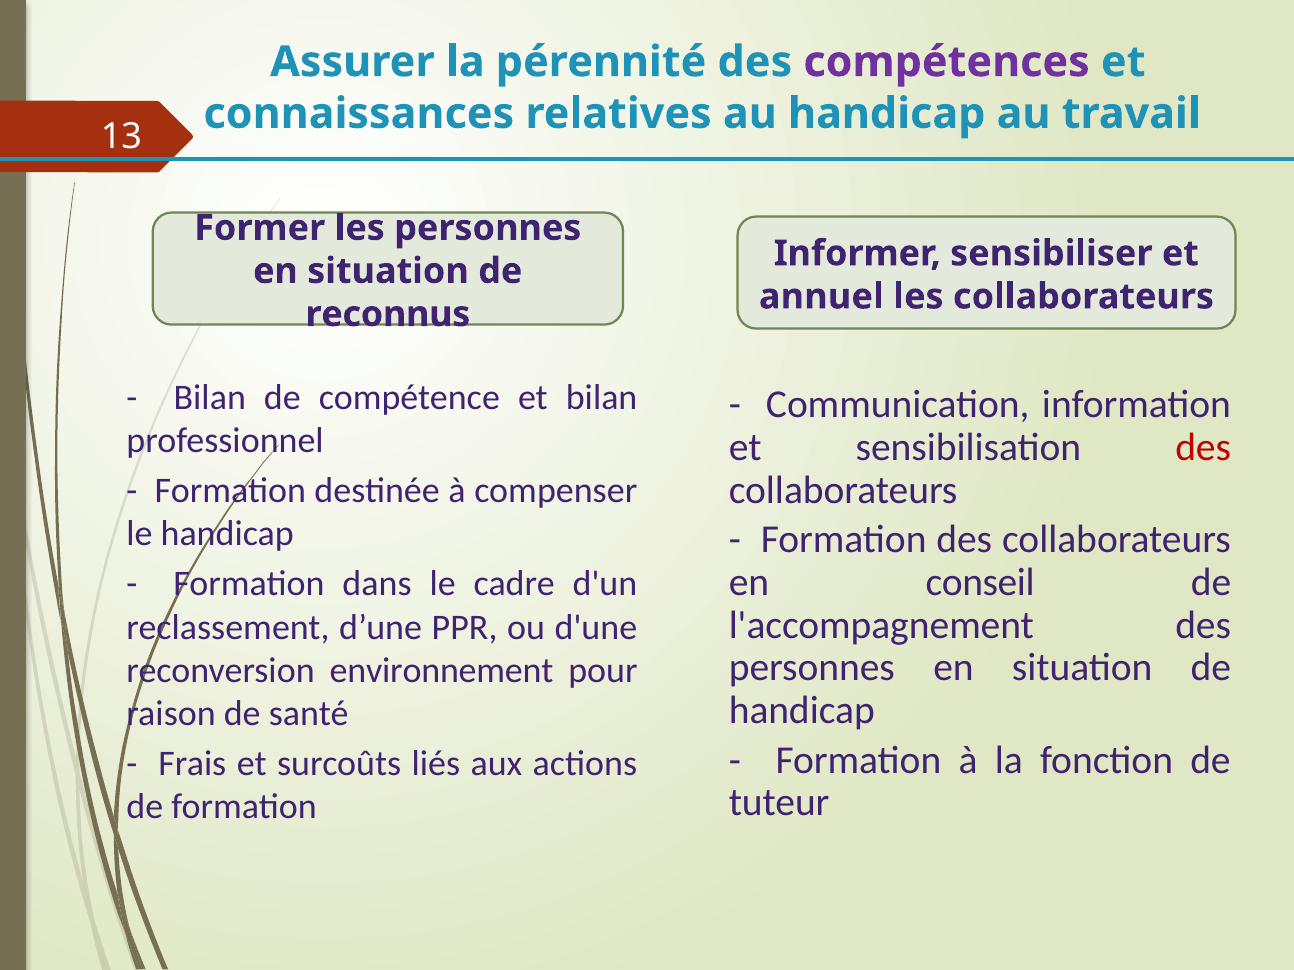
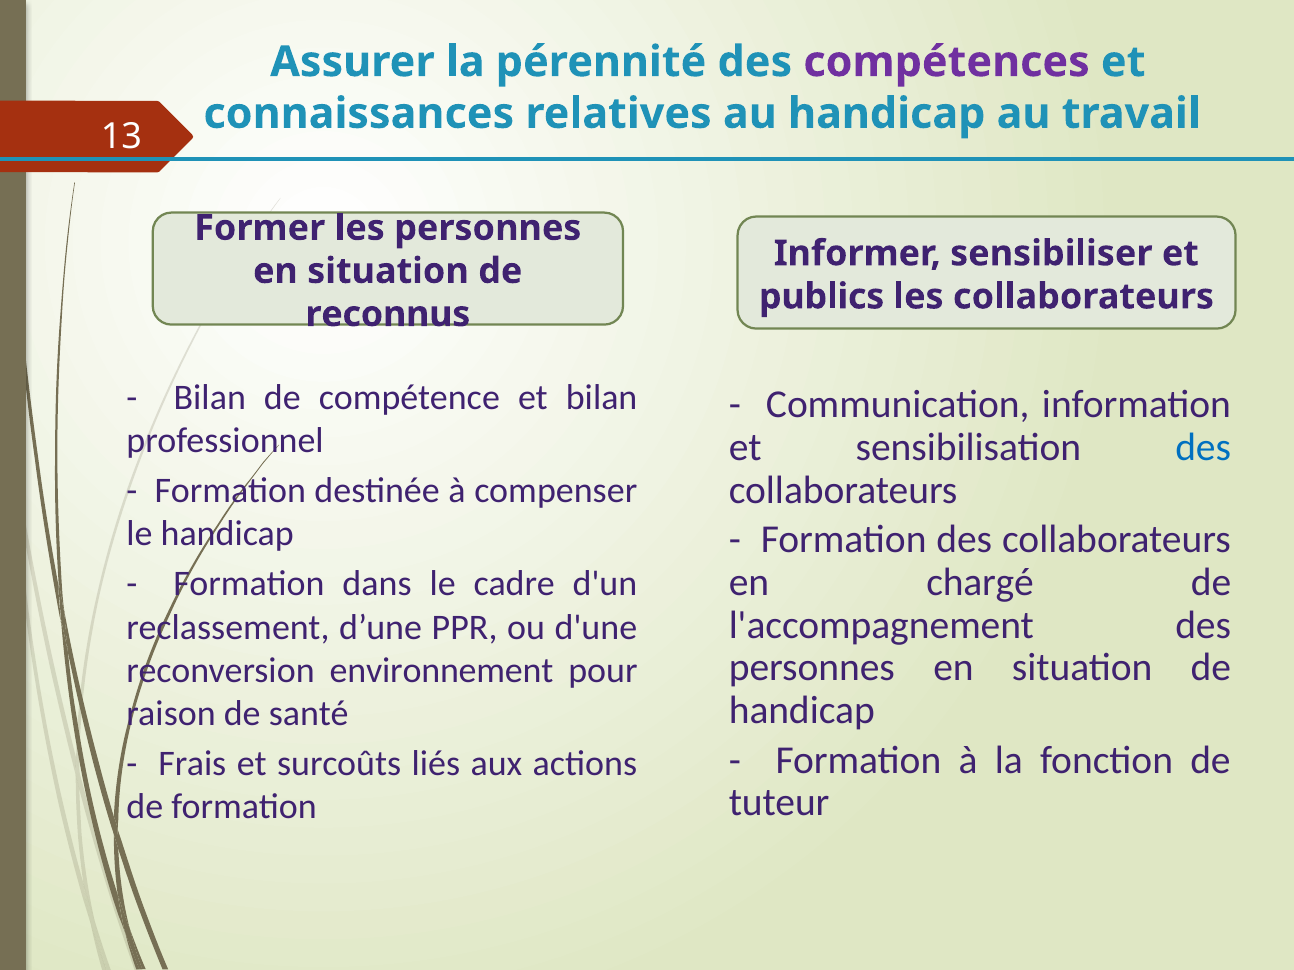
annuel: annuel -> publics
des at (1203, 448) colour: red -> blue
conseil: conseil -> chargé
